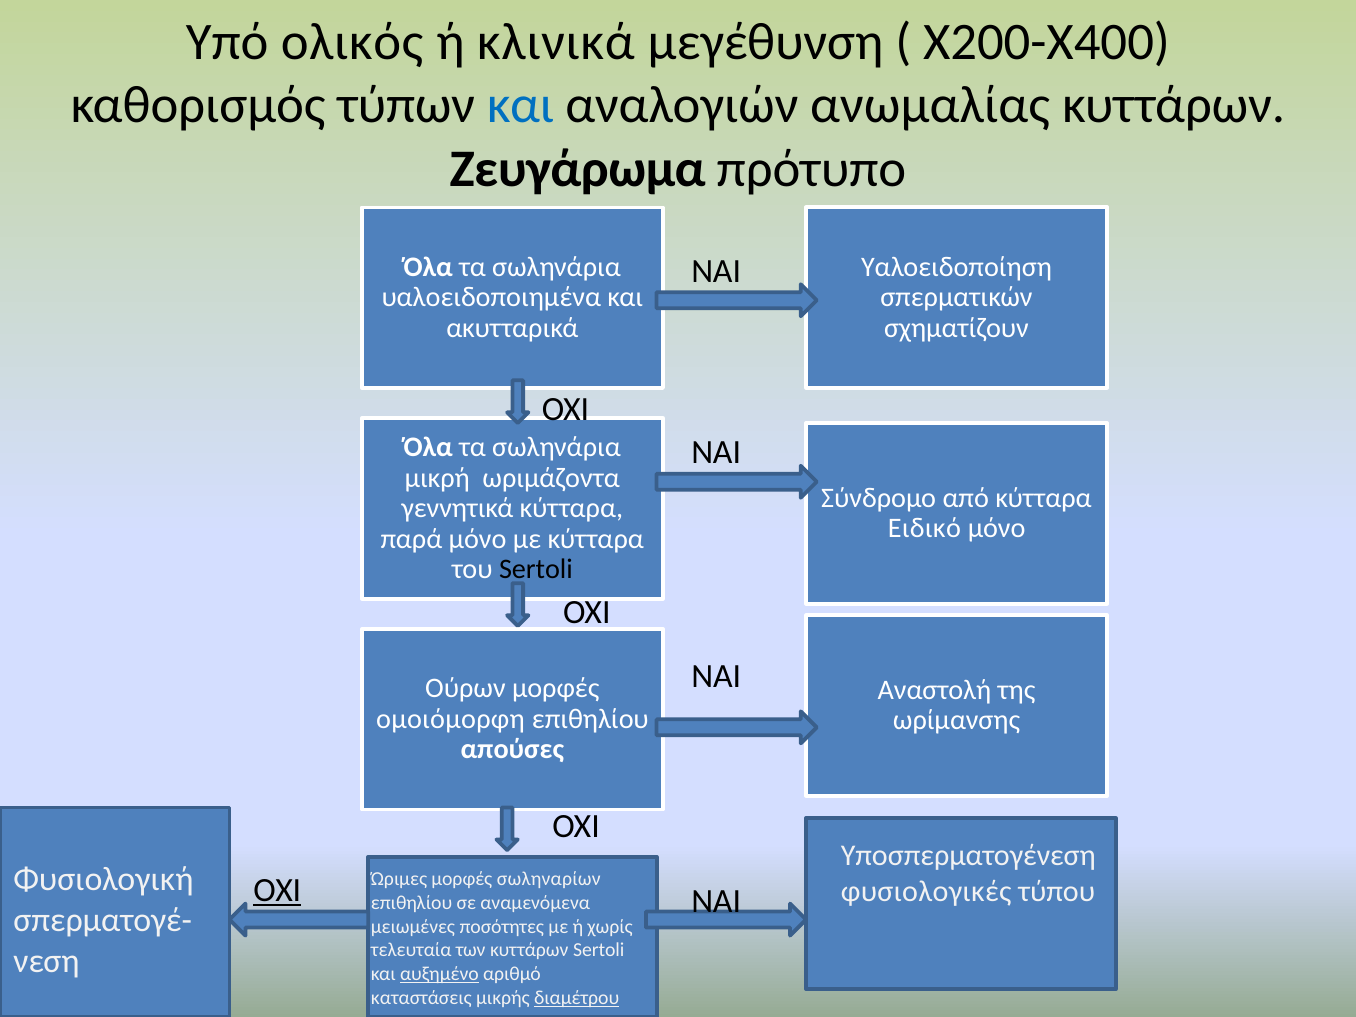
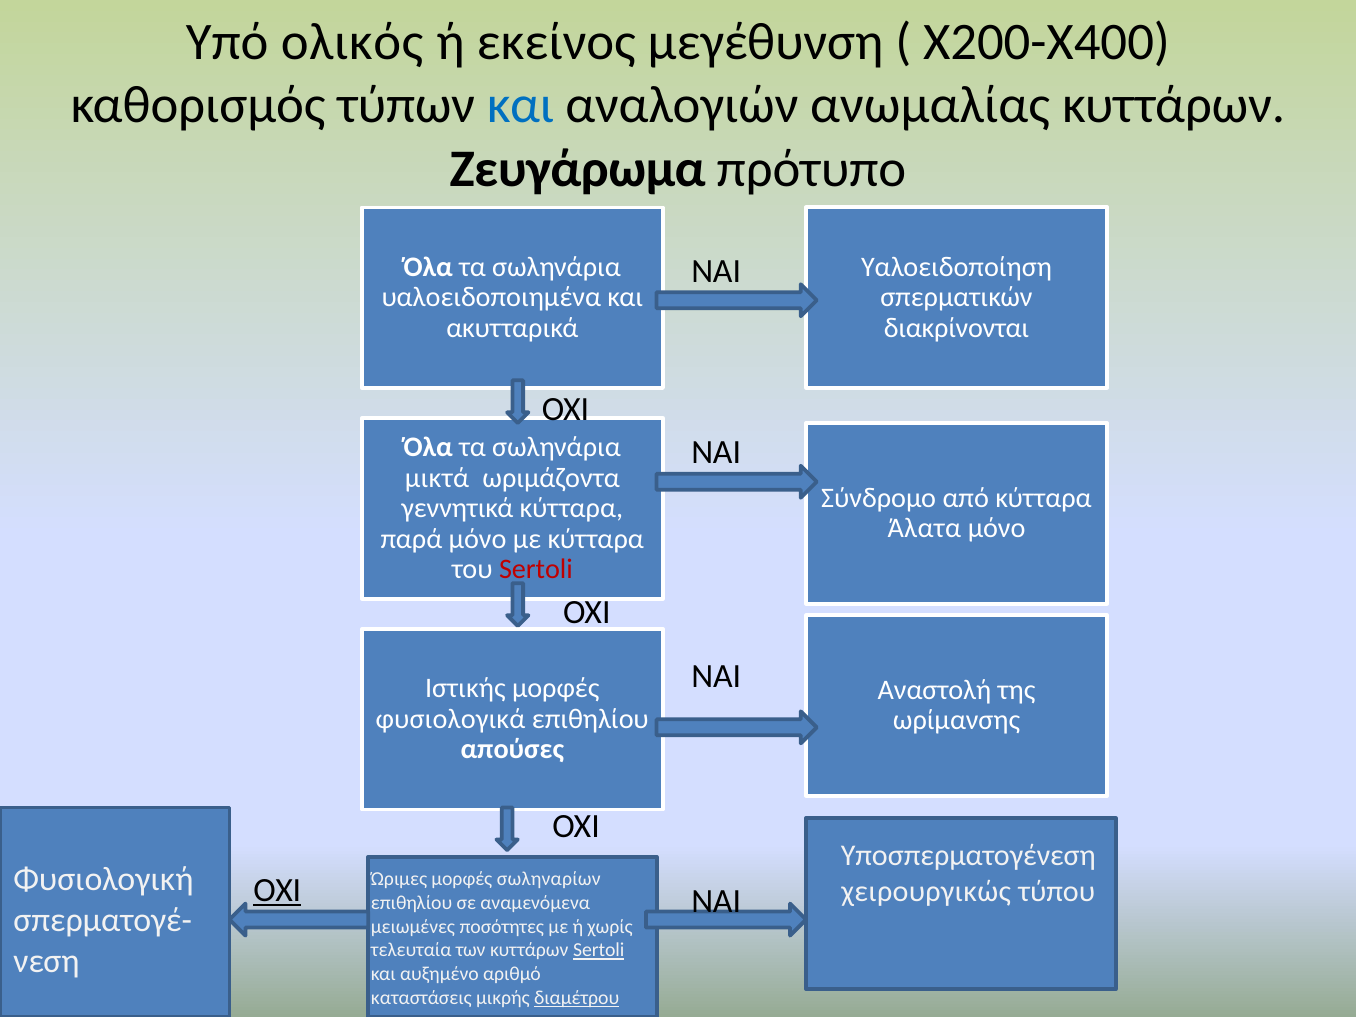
κλινικά: κλινικά -> εκείνος
σχηματίζουν: σχηματίζουν -> διακρίνονται
μικρή: μικρή -> μικτά
Ειδικό: Ειδικό -> Άλατα
Sertoli at (536, 569) colour: black -> red
Ούρων: Ούρων -> Ιστικής
ομοιόμορφη: ομοιόμορφη -> φυσιολογικά
φυσιολογικές: φυσιολογικές -> χειρουργικώς
Sertoli at (599, 950) underline: none -> present
αυξημένο underline: present -> none
